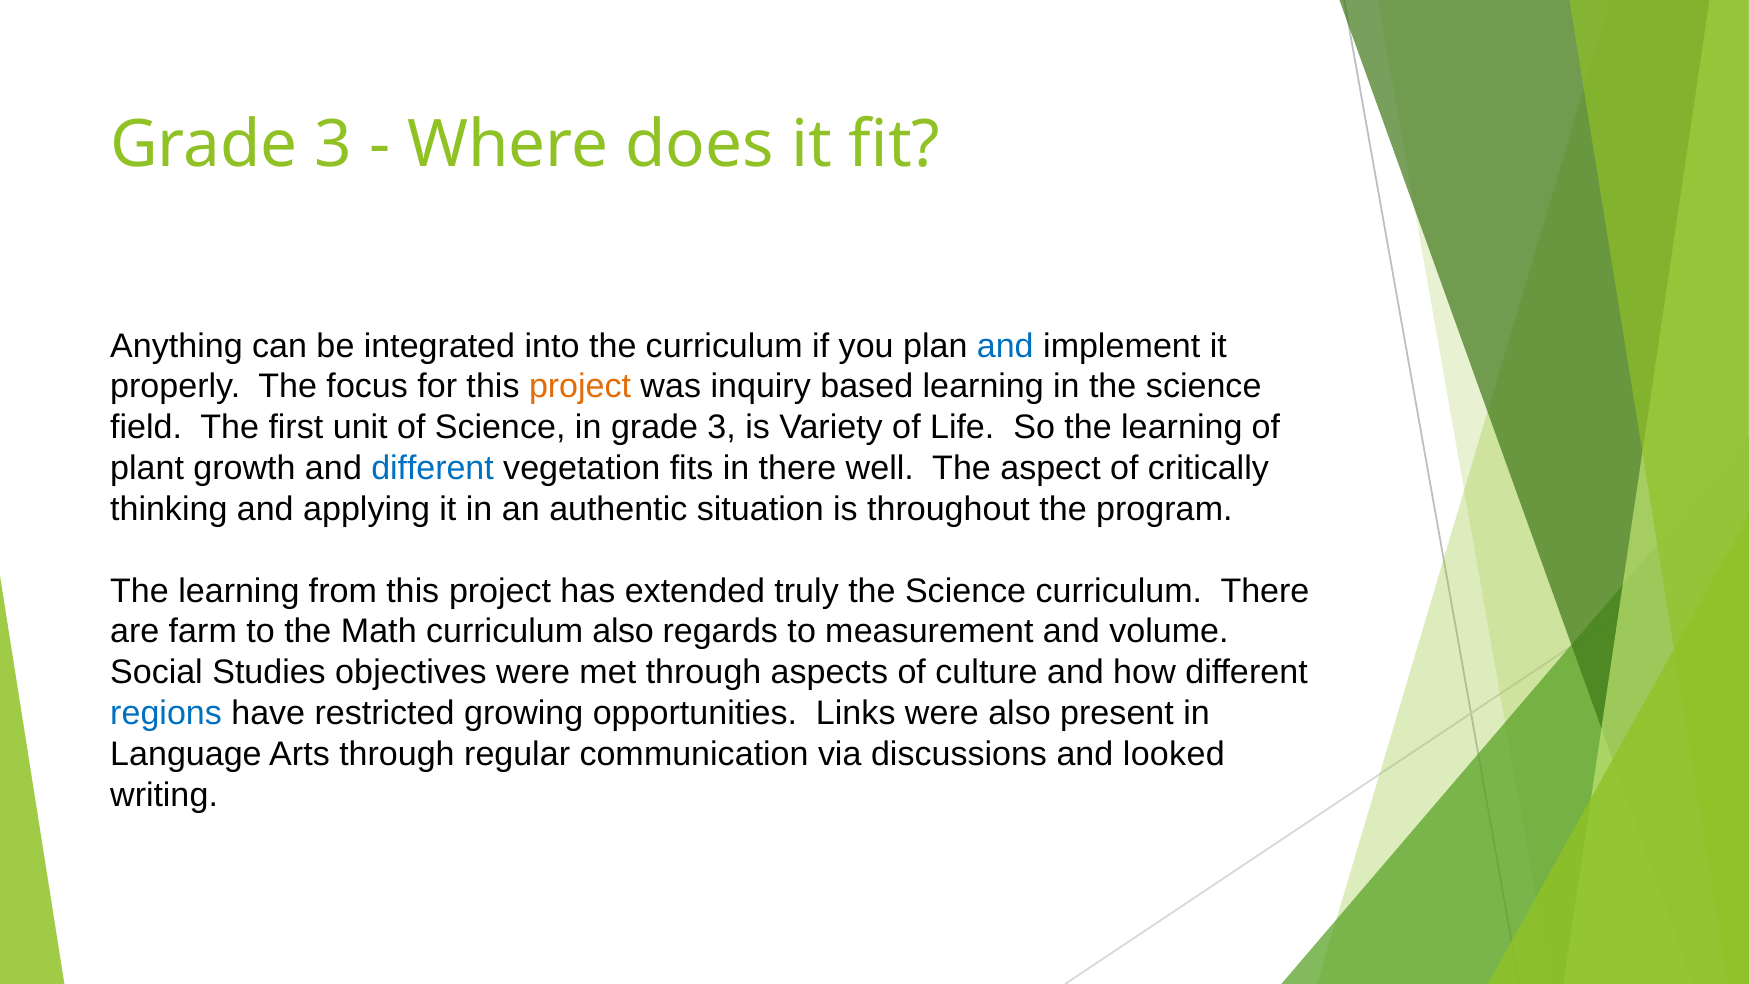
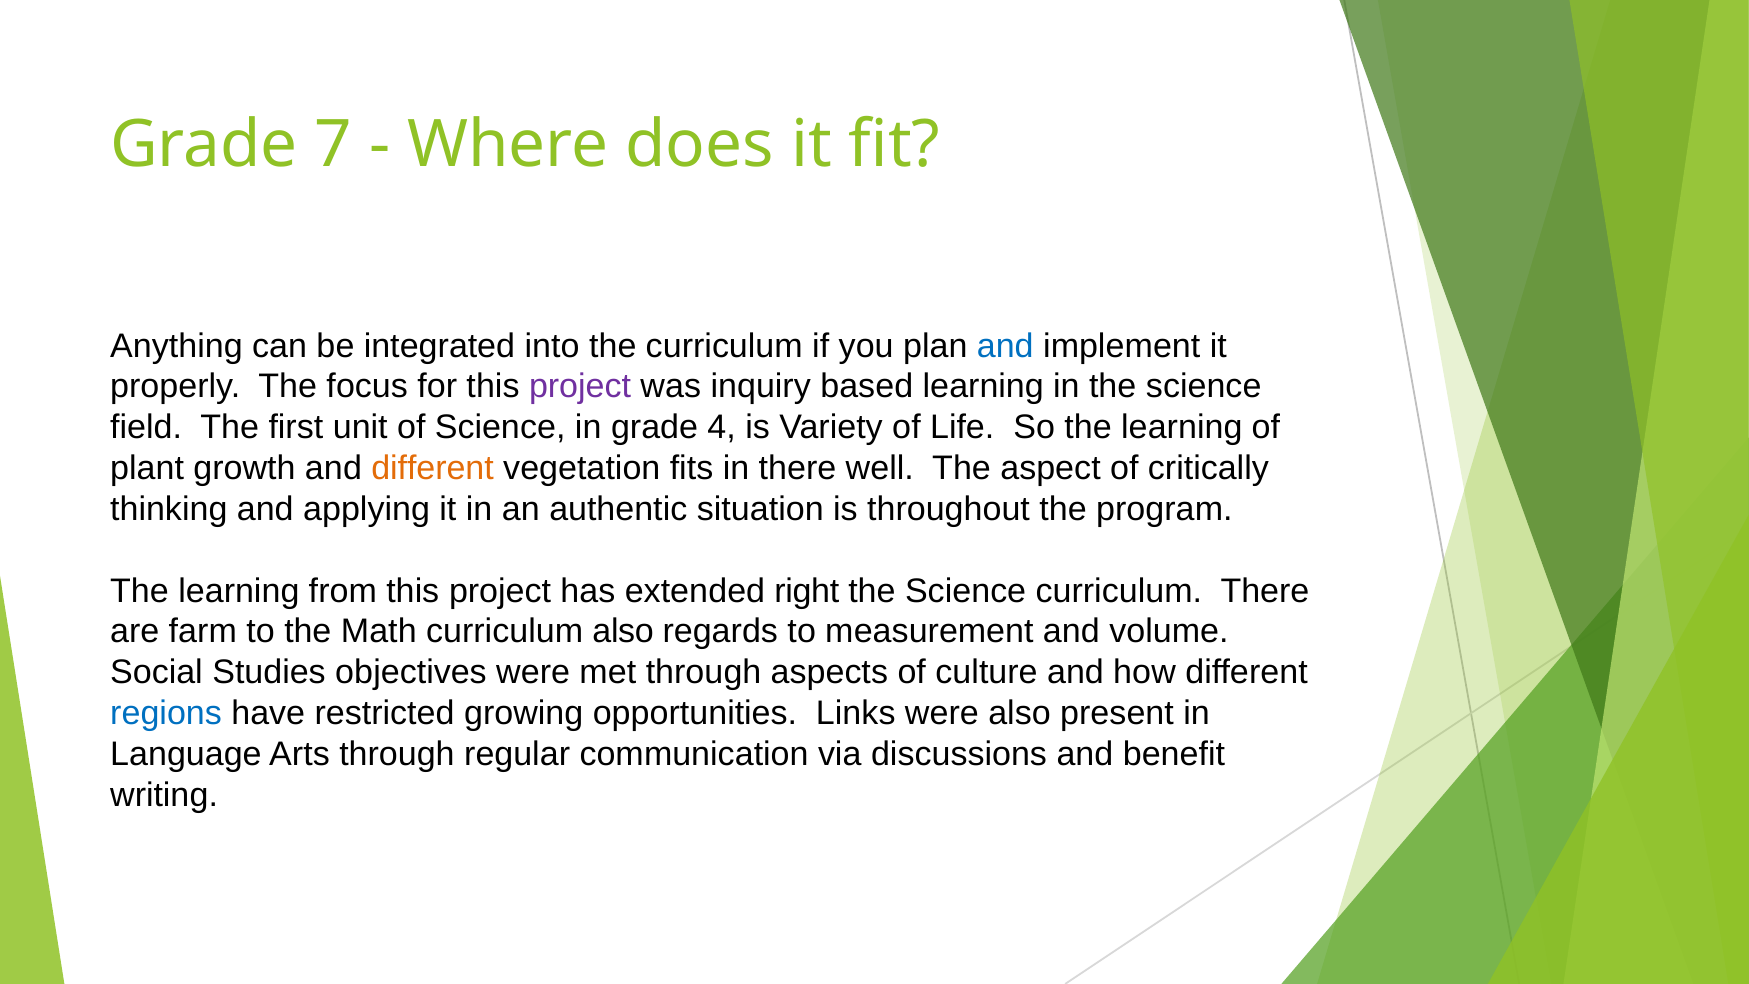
3 at (334, 145): 3 -> 7
project at (580, 387) colour: orange -> purple
in grade 3: 3 -> 4
different at (433, 468) colour: blue -> orange
truly: truly -> right
looked: looked -> benefit
